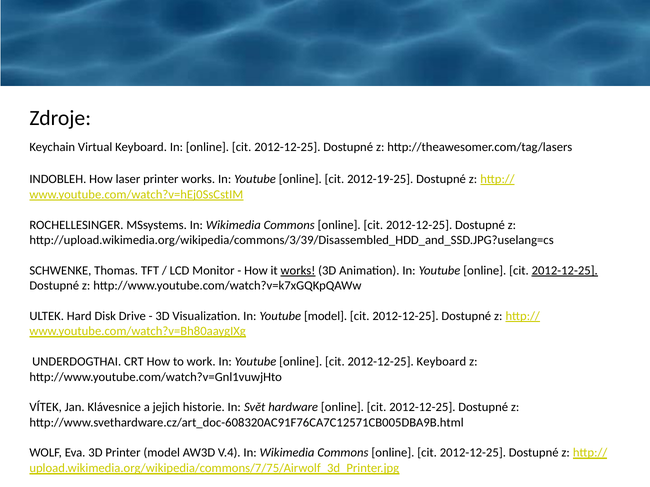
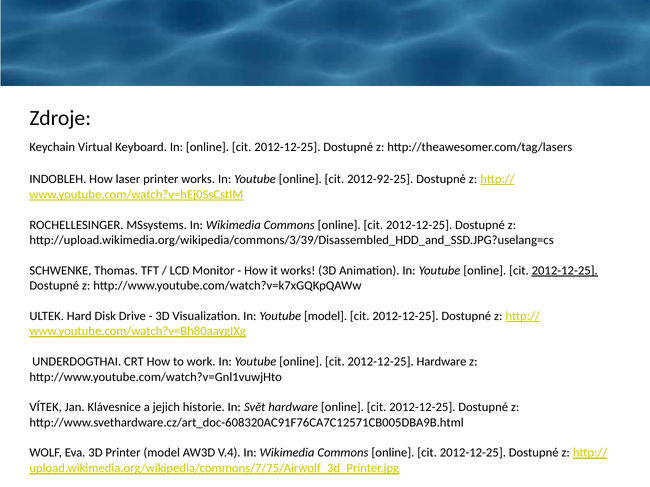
2012-19-25: 2012-19-25 -> 2012-92-25
works at (298, 271) underline: present -> none
2012-12-25 Keyboard: Keyboard -> Hardware
